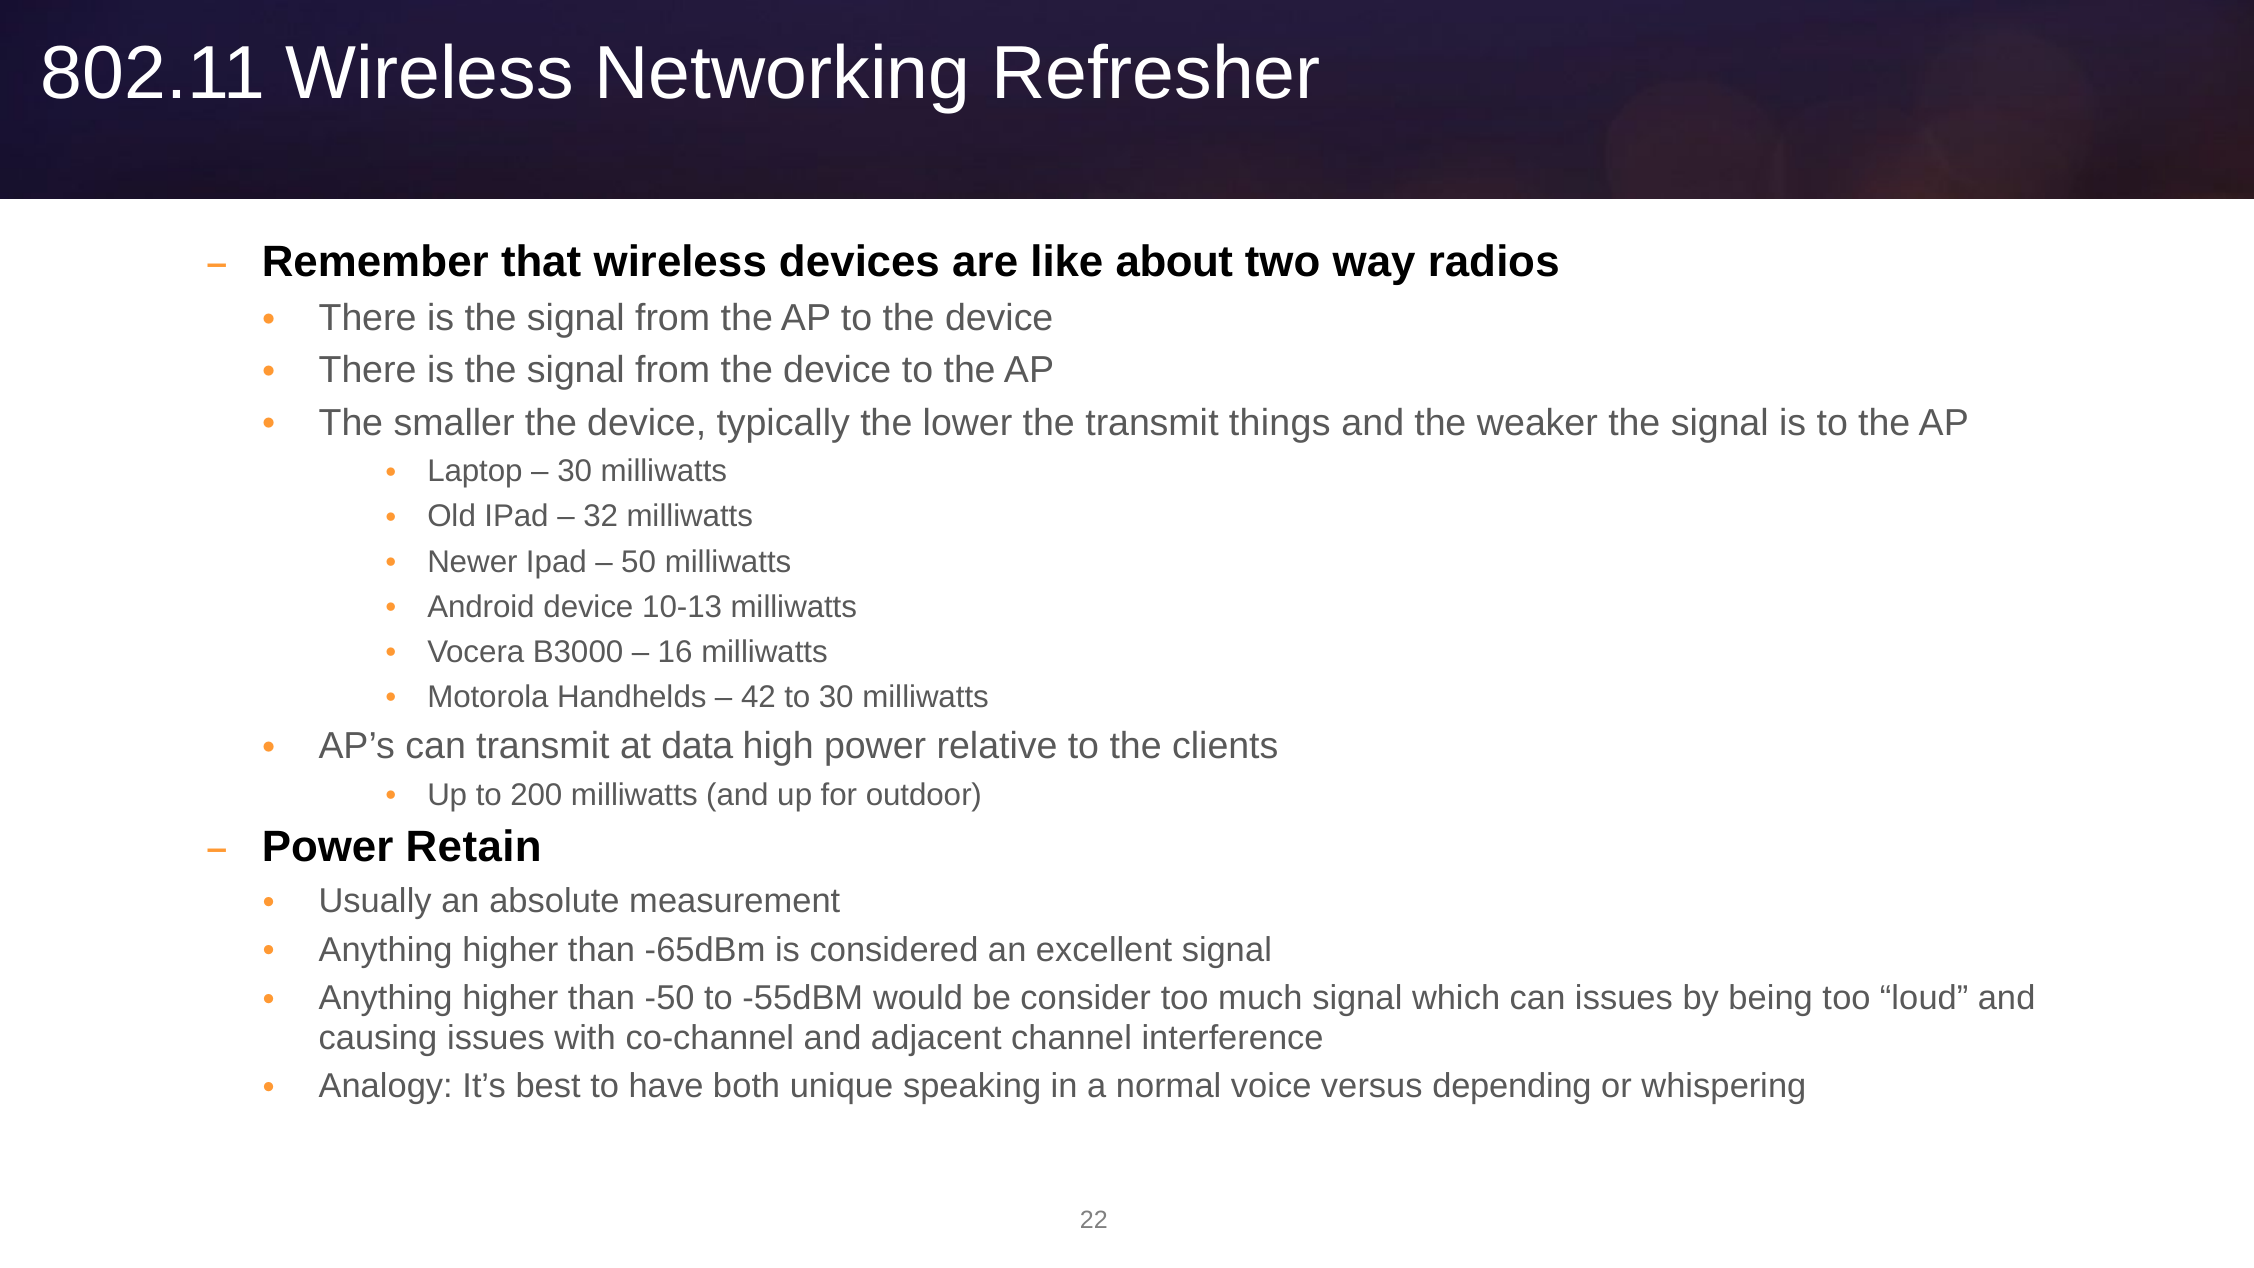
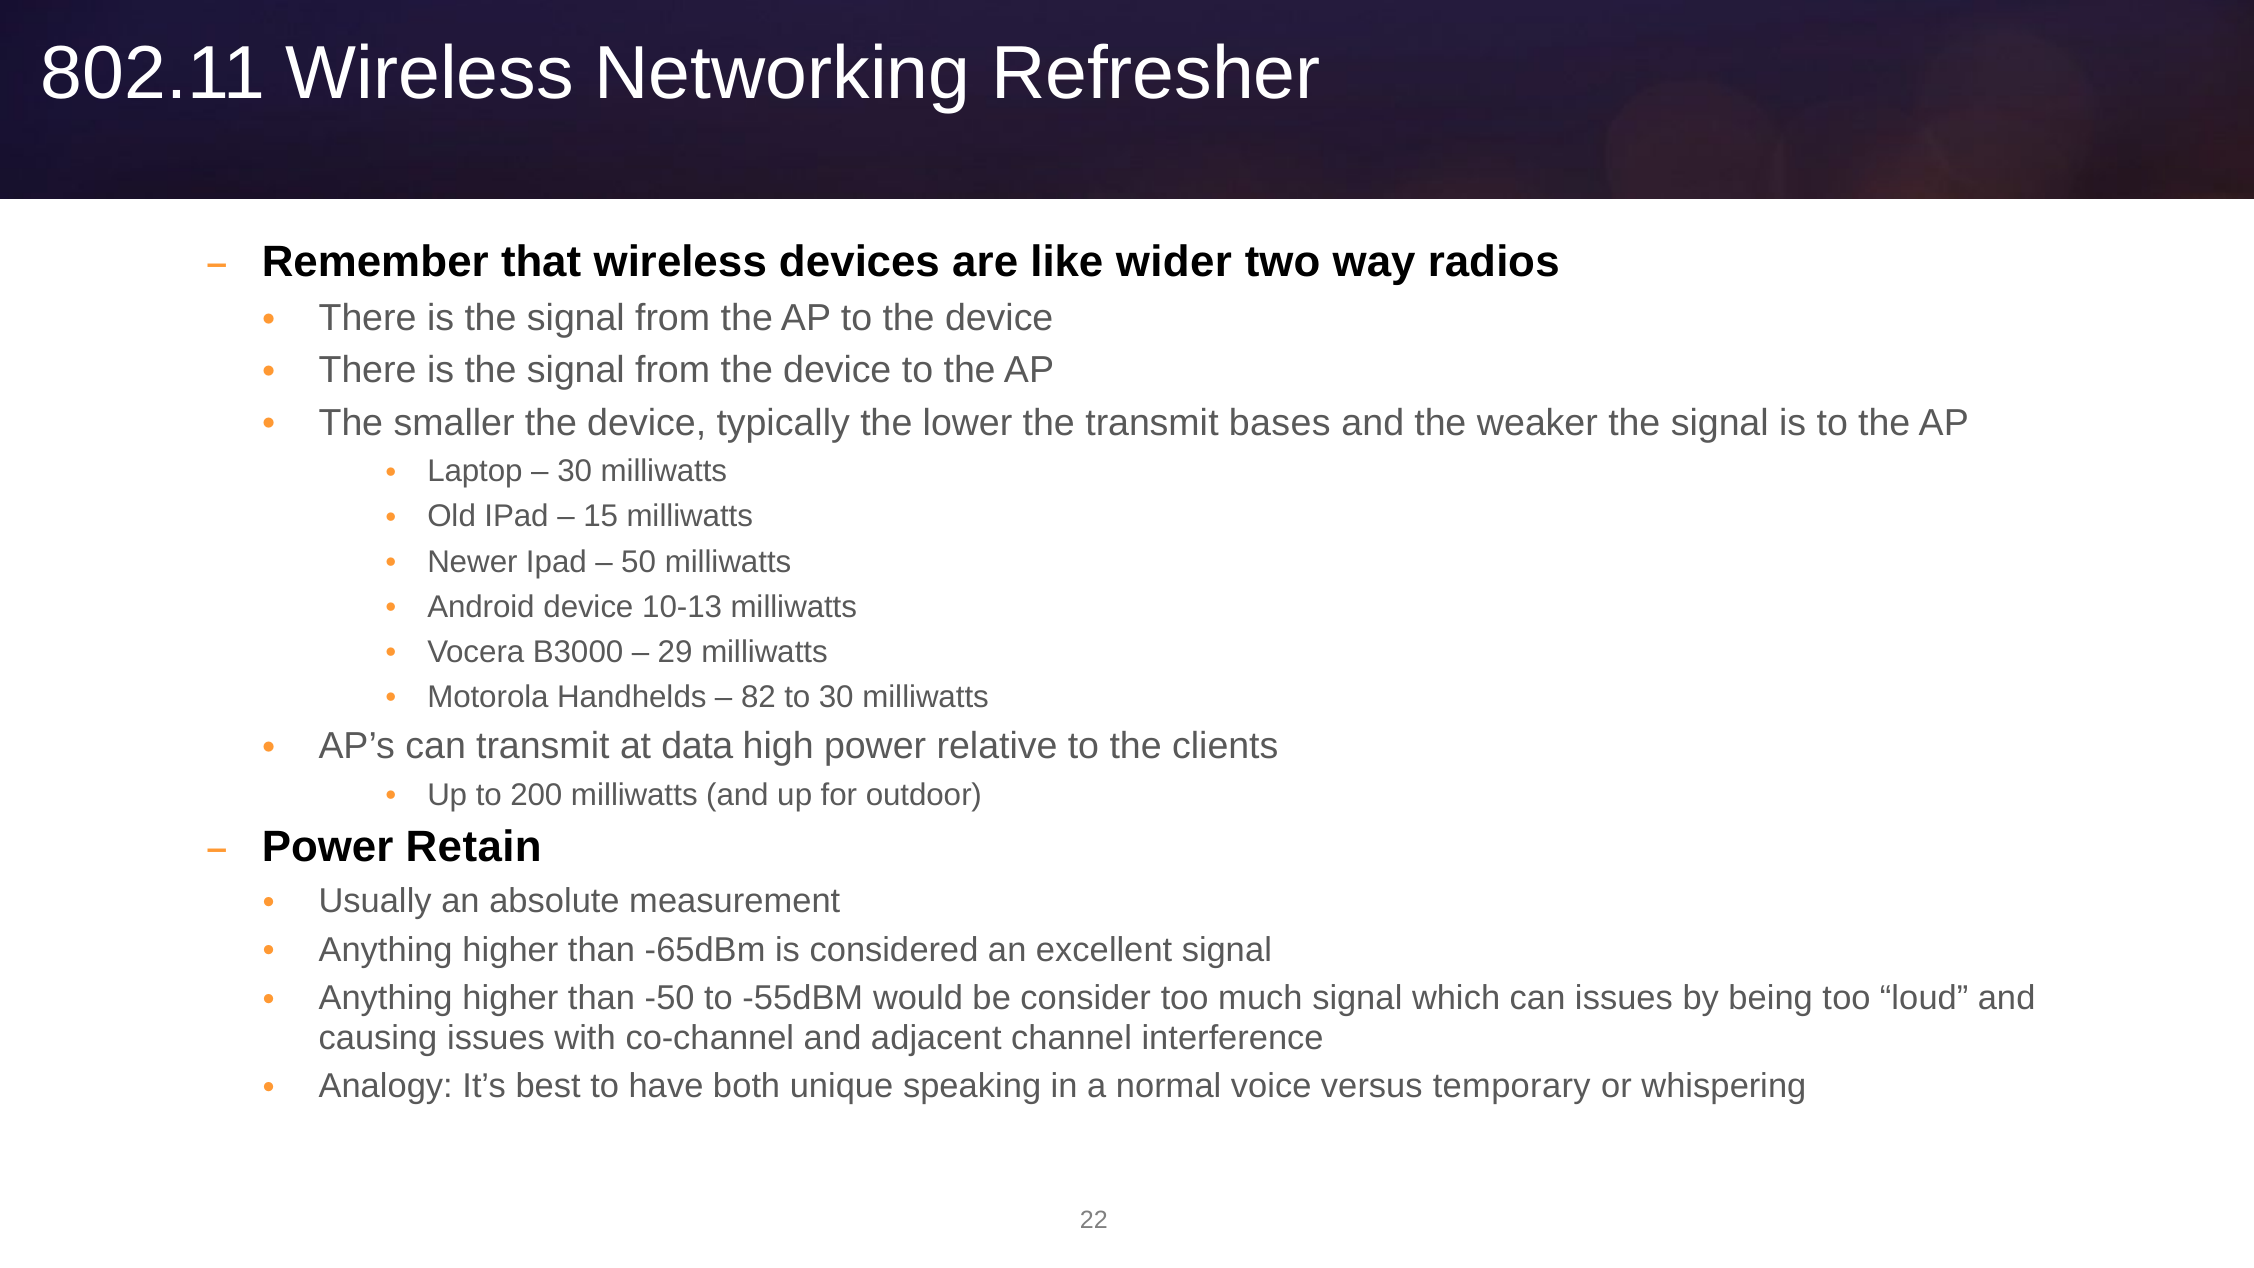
about: about -> wider
things: things -> bases
32: 32 -> 15
16: 16 -> 29
42: 42 -> 82
depending: depending -> temporary
